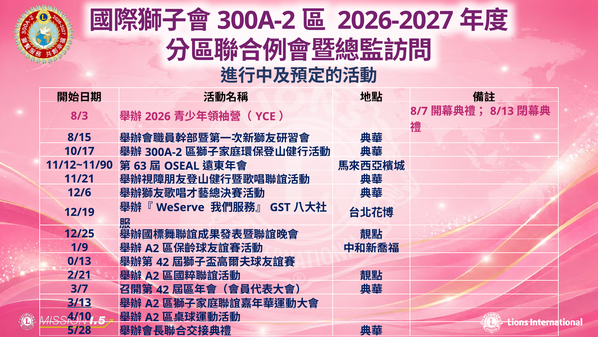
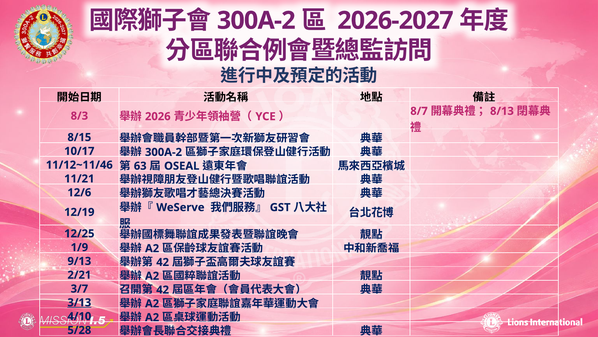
11/12~11/90: 11/12~11/90 -> 11/12~11/46
0/13: 0/13 -> 9/13
2/21 underline: present -> none
